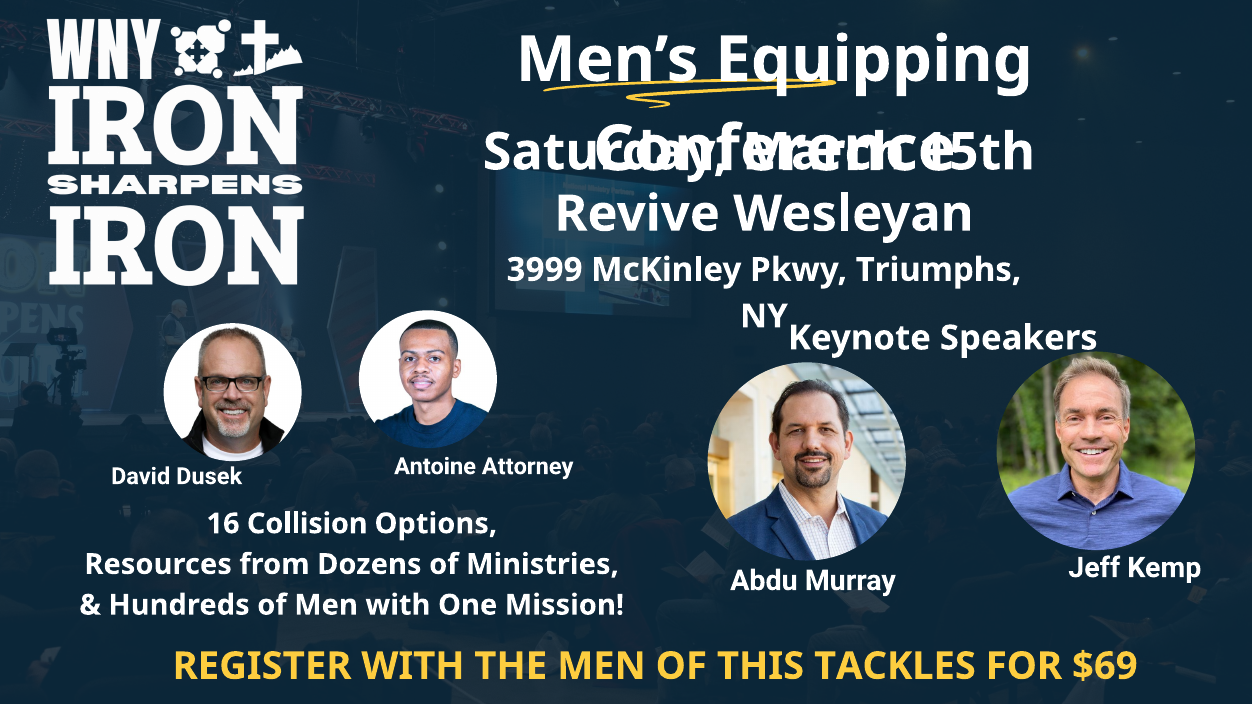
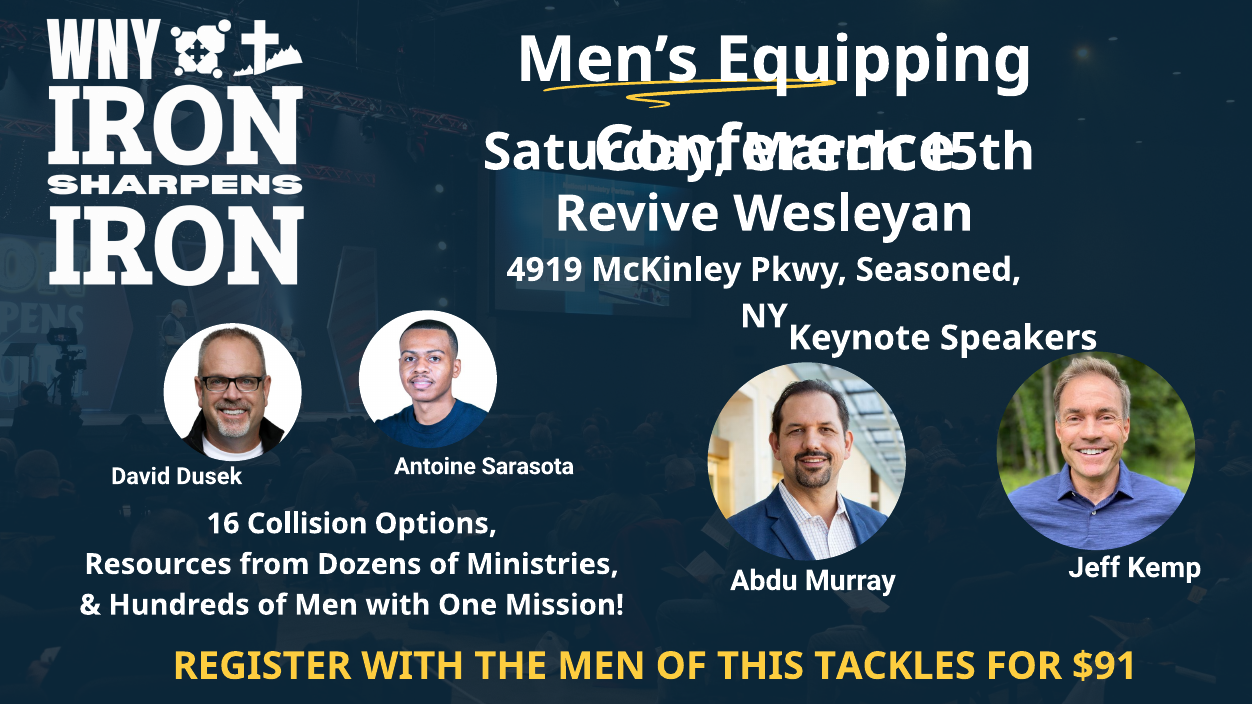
3999: 3999 -> 4919
Triumphs: Triumphs -> Seasoned
Attorney: Attorney -> Sarasota
$69: $69 -> $91
